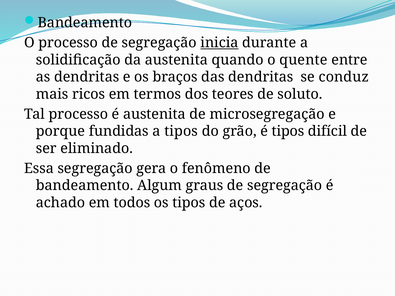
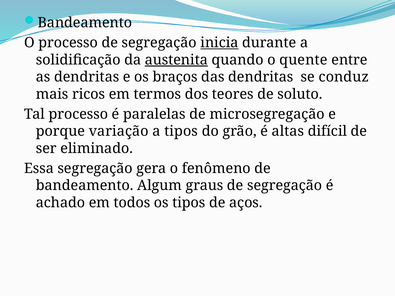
austenita at (176, 60) underline: none -> present
é austenita: austenita -> paralelas
fundidas: fundidas -> variação
é tipos: tipos -> altas
